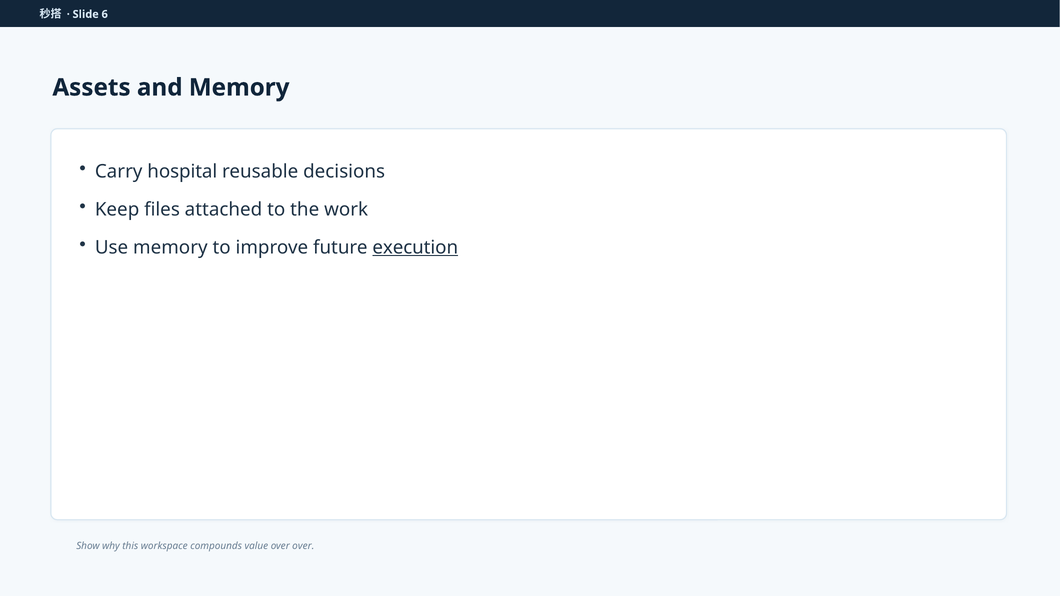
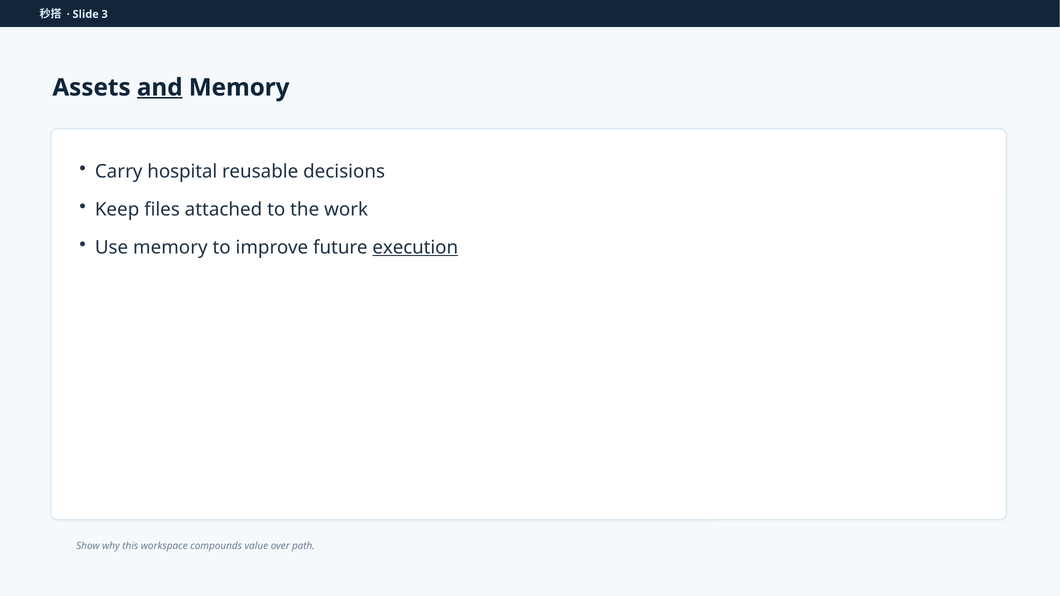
6: 6 -> 3
and underline: none -> present
over over: over -> path
